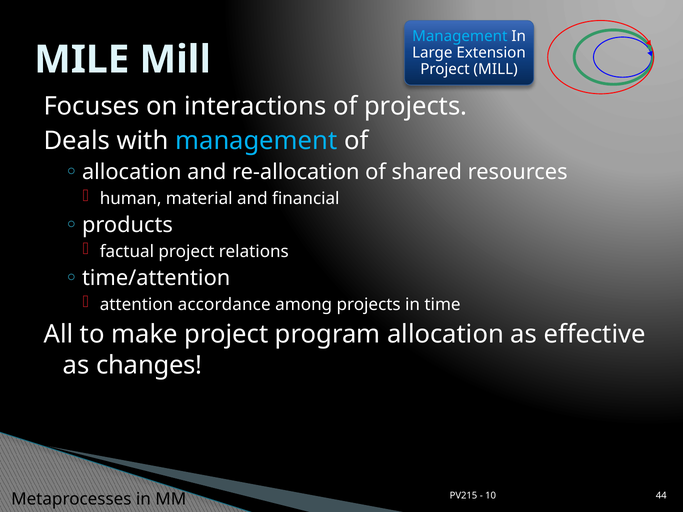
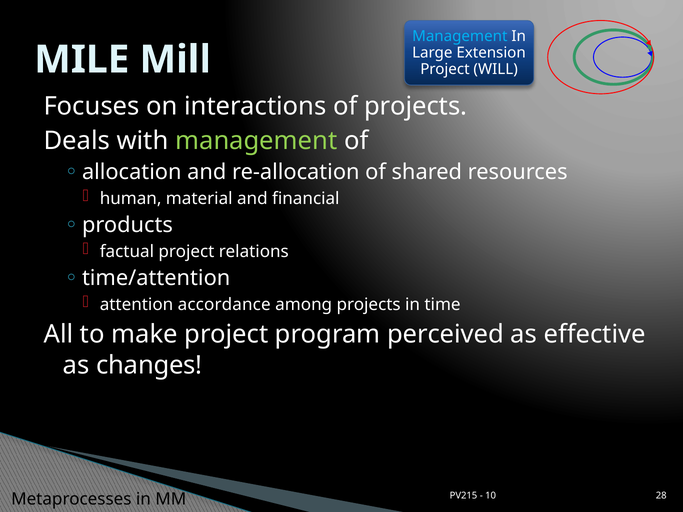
Project MILL: MILL -> WILL
management at (256, 141) colour: light blue -> light green
program allocation: allocation -> perceived
44: 44 -> 28
